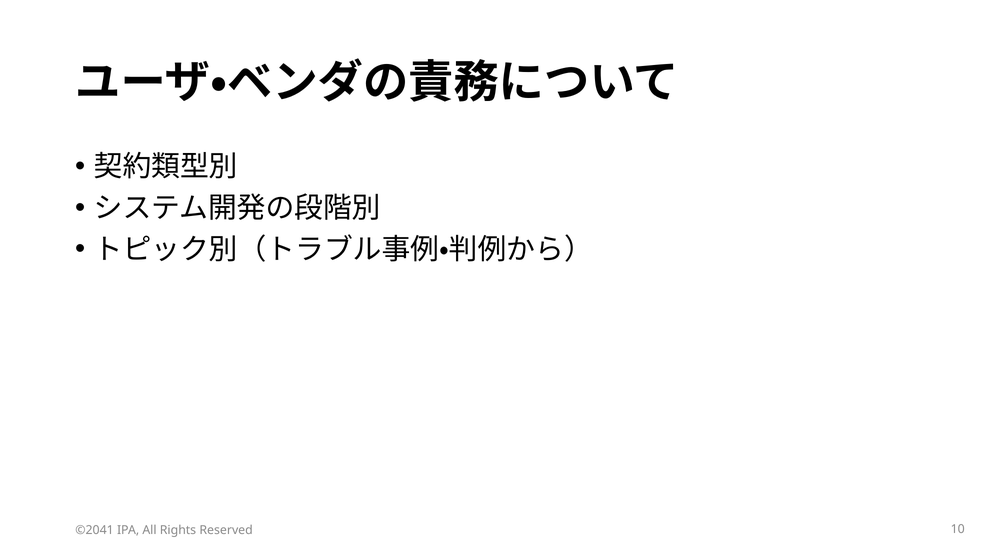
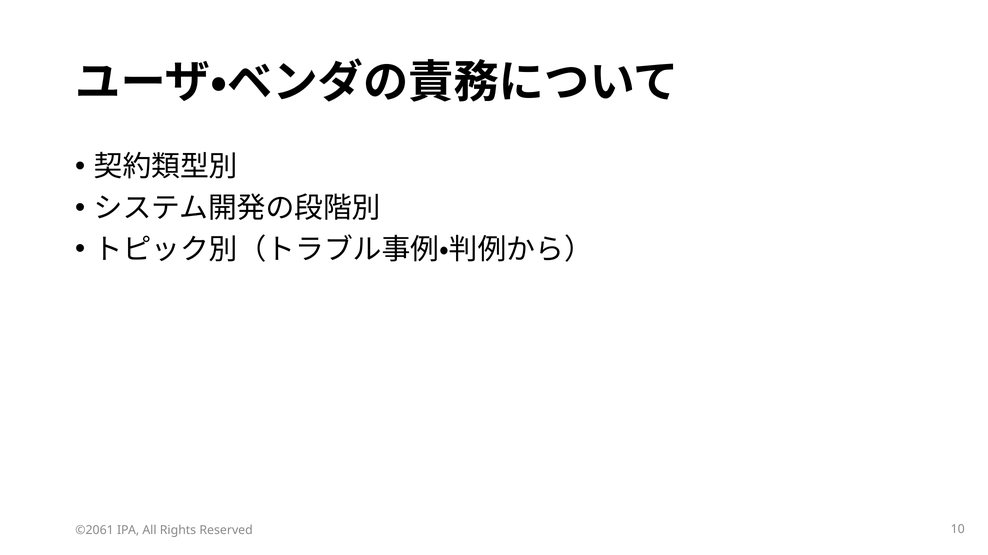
©2041: ©2041 -> ©2061
